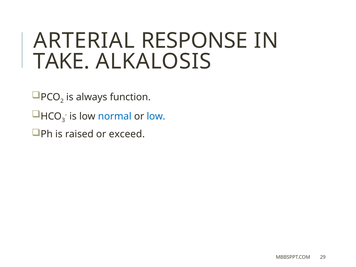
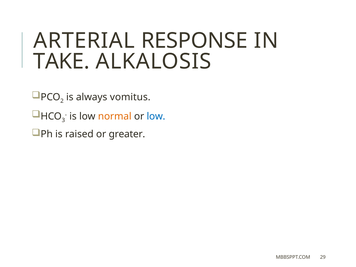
function: function -> vomitus
normal colour: blue -> orange
exceed: exceed -> greater
